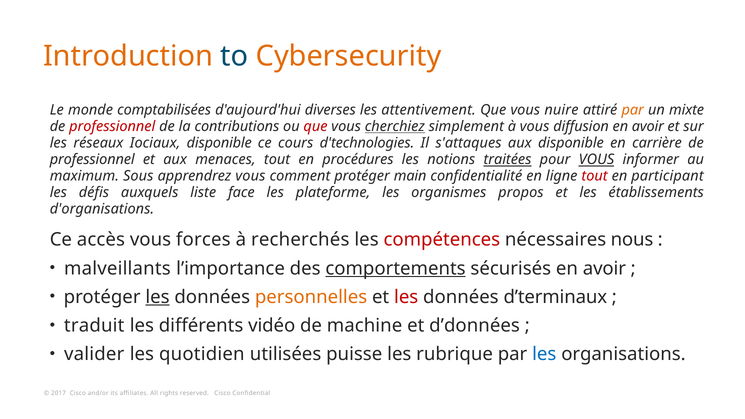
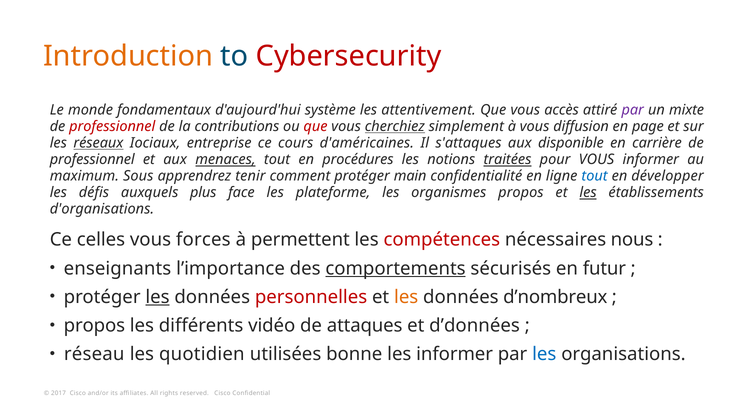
Cybersecurity colour: orange -> red
comptabilisées: comptabilisées -> fondamentaux
diverses: diverses -> système
nuire: nuire -> accès
par at (633, 110) colour: orange -> purple
avoir at (648, 127): avoir -> page
réseaux underline: none -> present
Iociaux disponible: disponible -> entreprise
d'technologies: d'technologies -> d'américaines
menaces underline: none -> present
VOUS at (596, 160) underline: present -> none
apprendrez vous: vous -> tenir
tout at (595, 176) colour: red -> blue
participant: participant -> développer
liste: liste -> plus
les at (588, 193) underline: none -> present
accès: accès -> celles
recherchés: recherchés -> permettent
malveillants: malveillants -> enseignants
sécurisés en avoir: avoir -> futur
personnelles colour: orange -> red
les at (406, 297) colour: red -> orange
d’terminaux: d’terminaux -> d’nombreux
traduit at (94, 326): traduit -> propos
machine: machine -> attaques
valider: valider -> réseau
puisse: puisse -> bonne
les rubrique: rubrique -> informer
